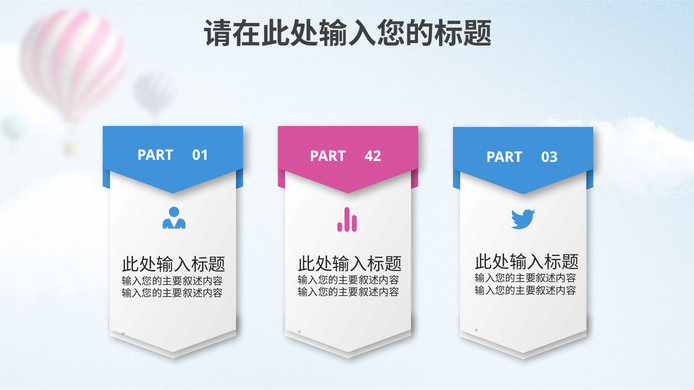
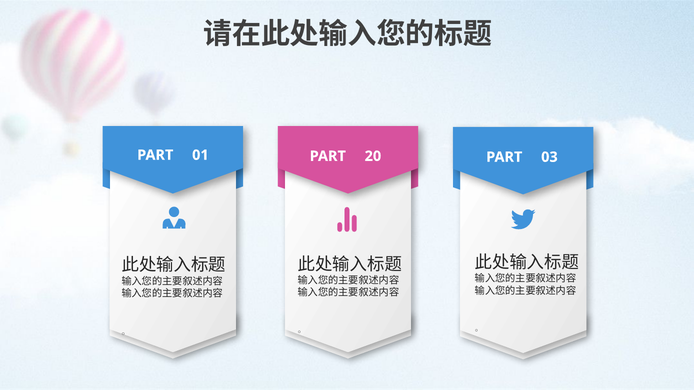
42: 42 -> 20
